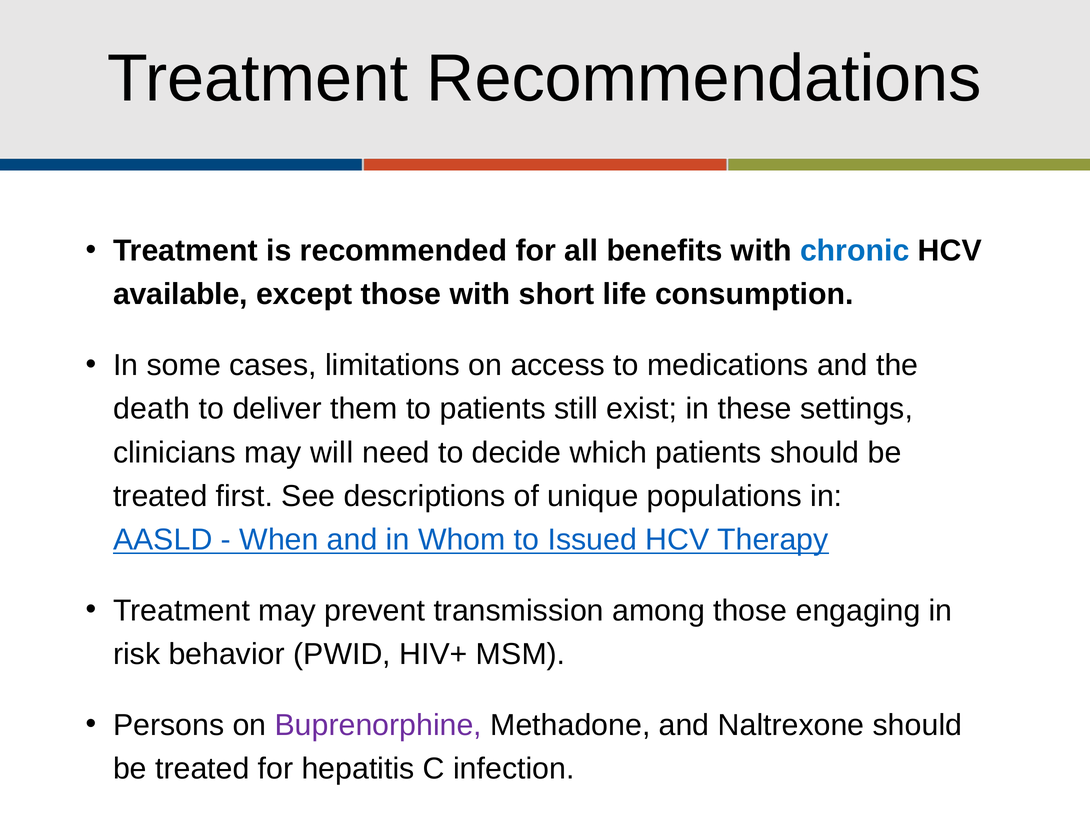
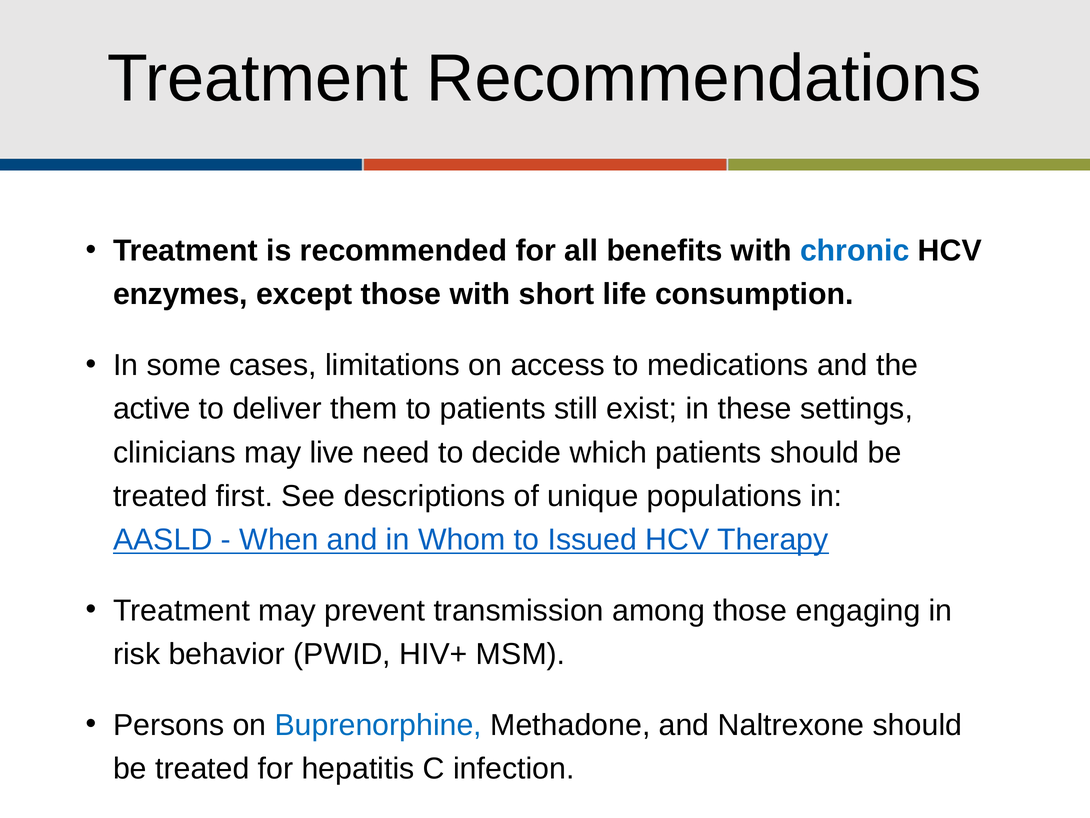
available: available -> enzymes
death: death -> active
will: will -> live
Buprenorphine colour: purple -> blue
